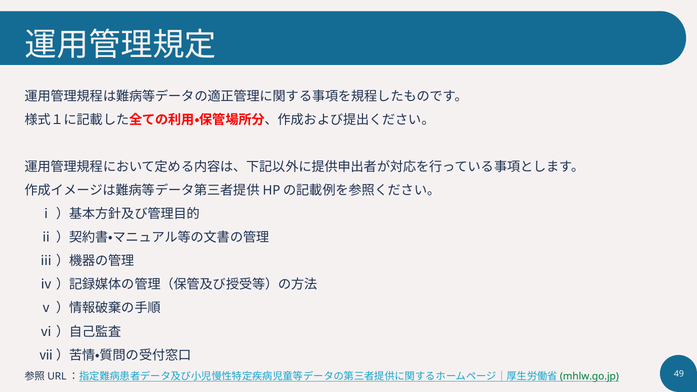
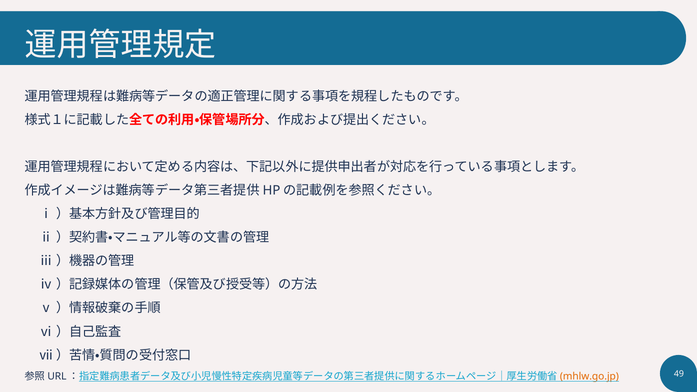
mhlw.go.jp colour: green -> orange
